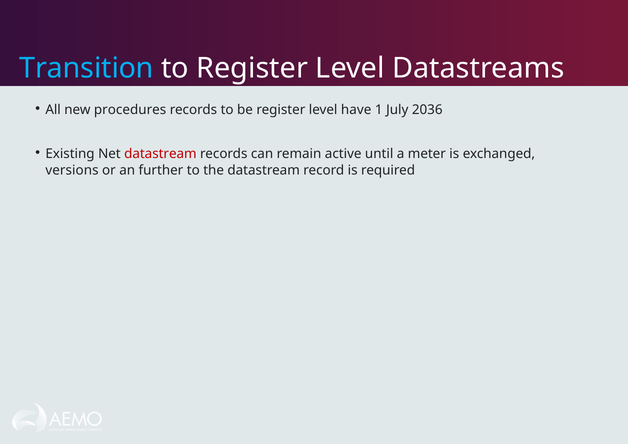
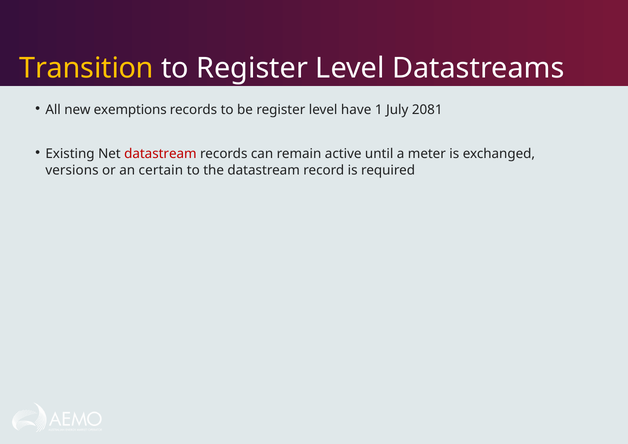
Transition colour: light blue -> yellow
procedures: procedures -> exemptions
2036: 2036 -> 2081
further: further -> certain
